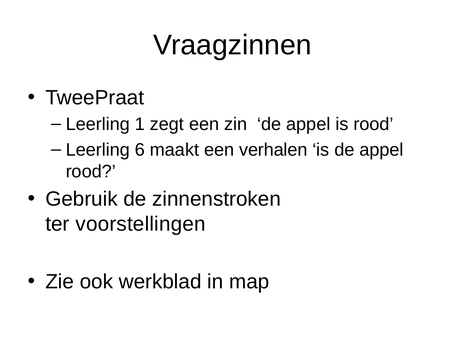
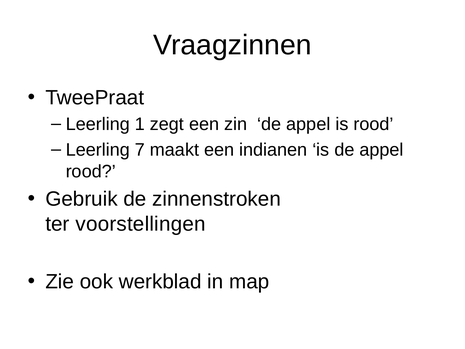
6: 6 -> 7
verhalen: verhalen -> indianen
